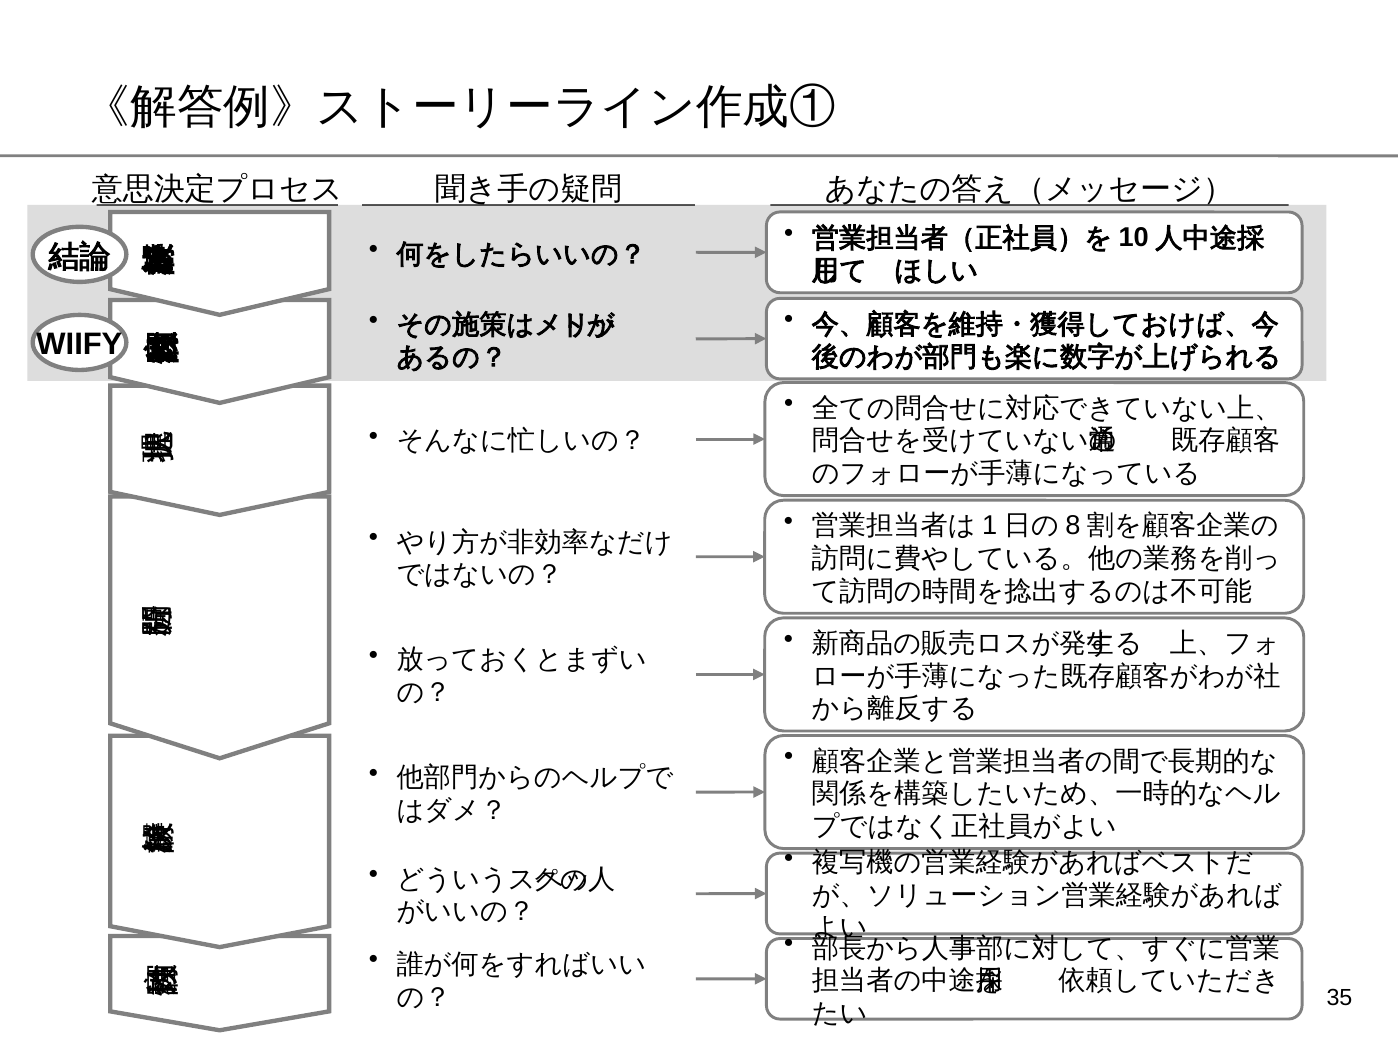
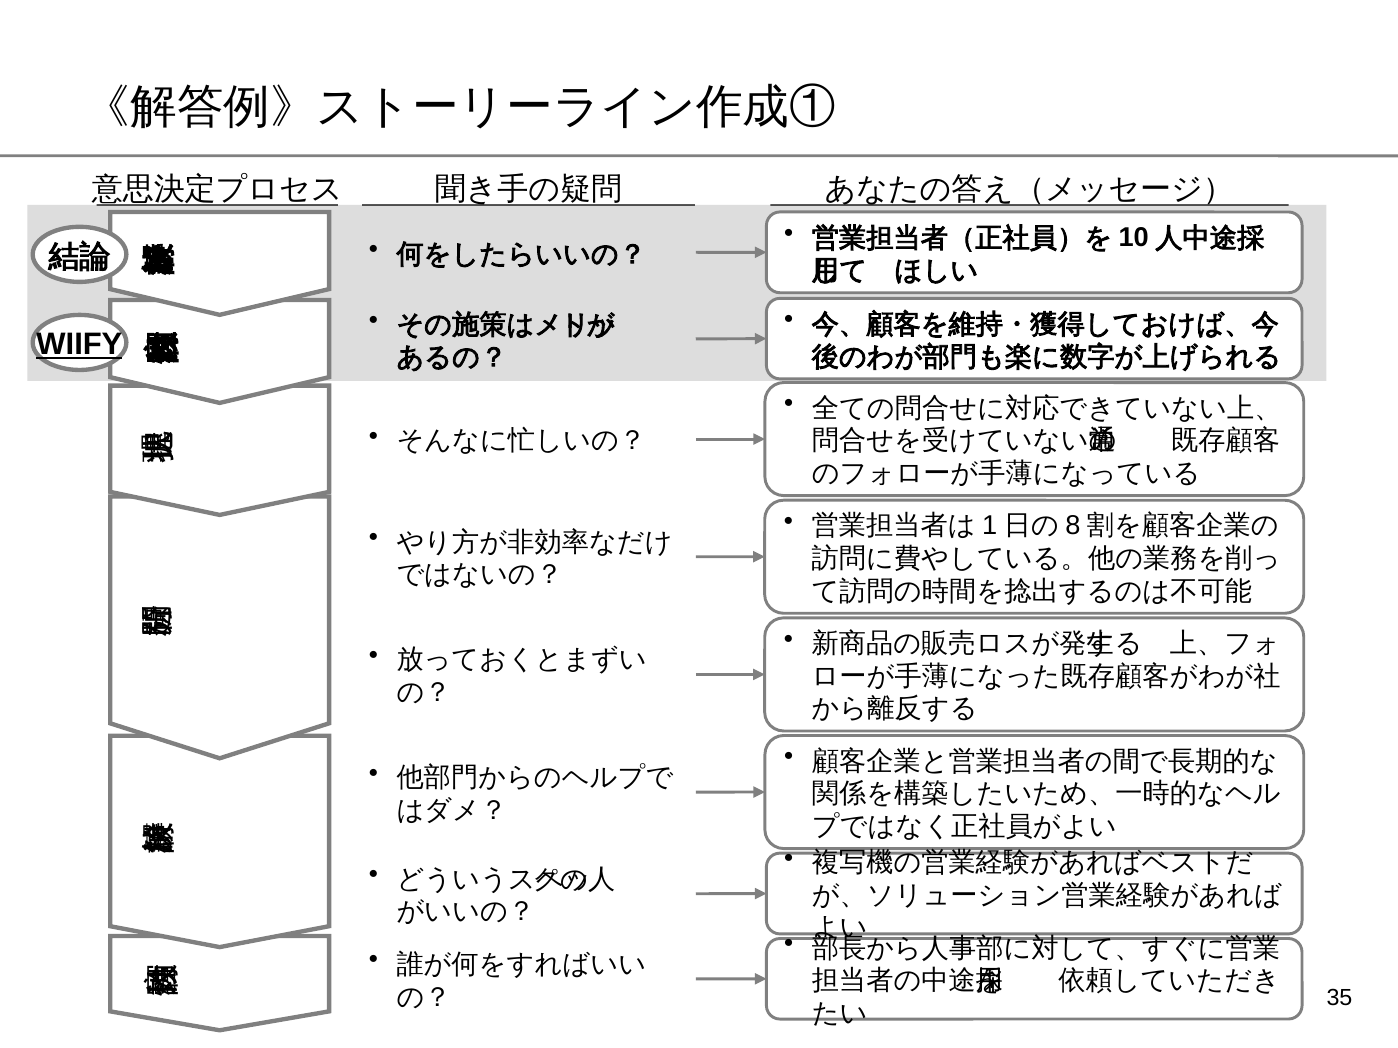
WIIFY underline: none -> present
